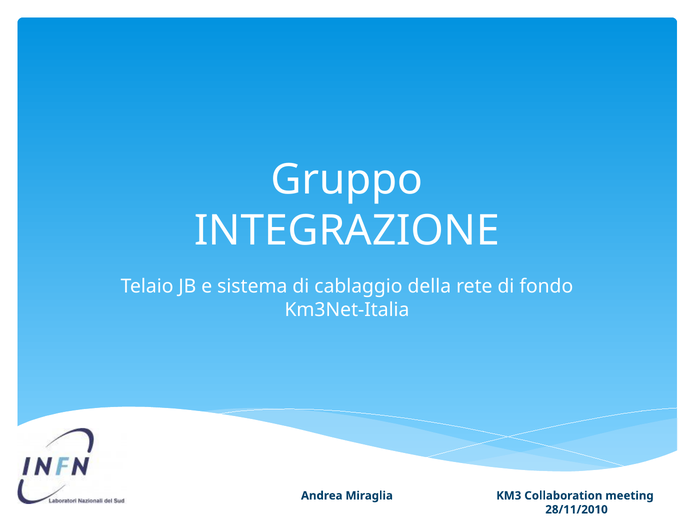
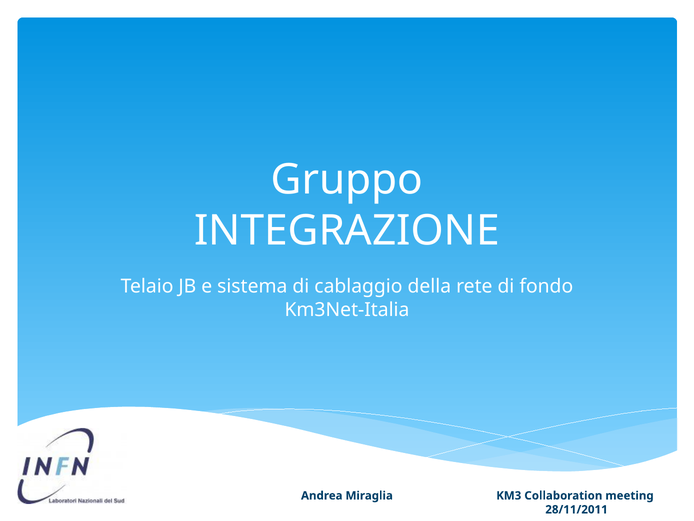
28/11/2010: 28/11/2010 -> 28/11/2011
